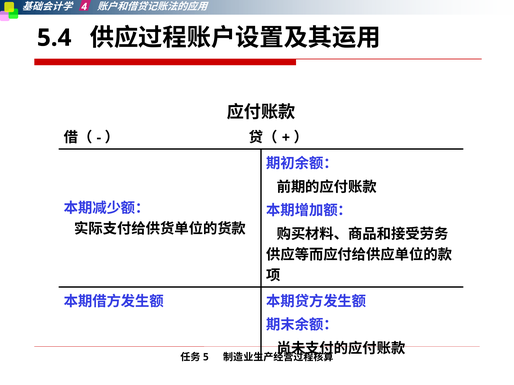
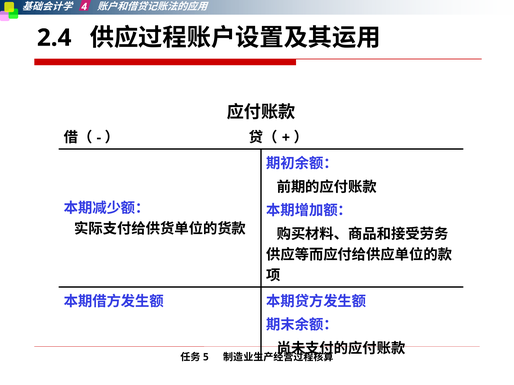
5.4: 5.4 -> 2.4
